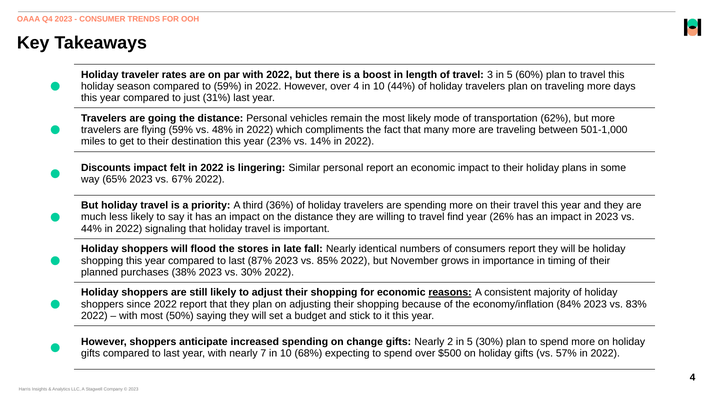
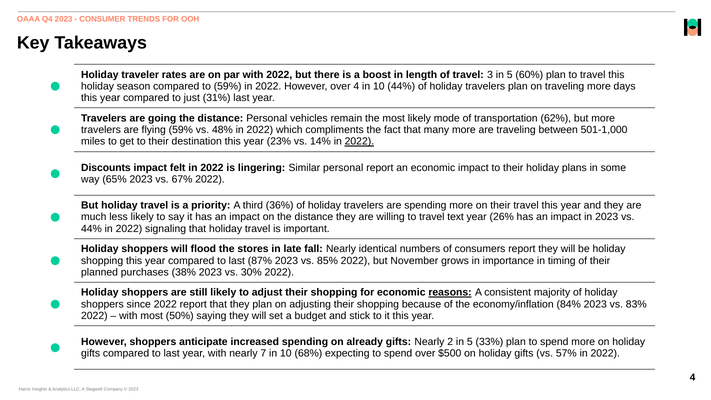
2022 at (359, 141) underline: none -> present
find: find -> text
change: change -> already
5 30%: 30% -> 33%
